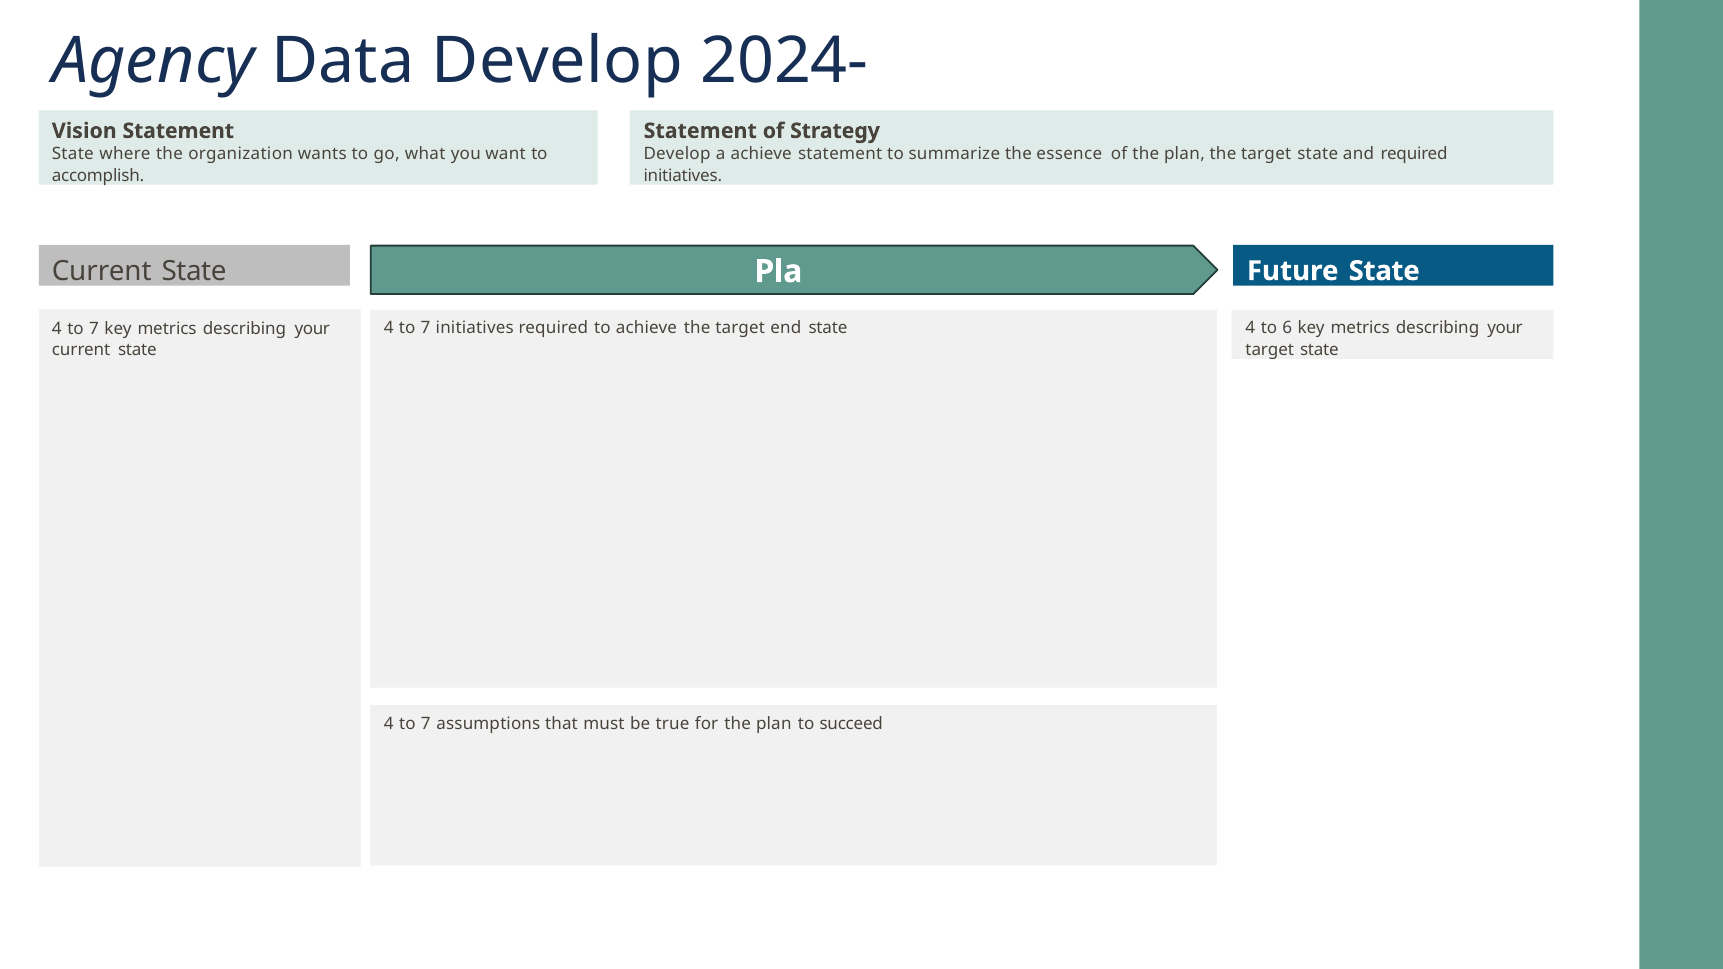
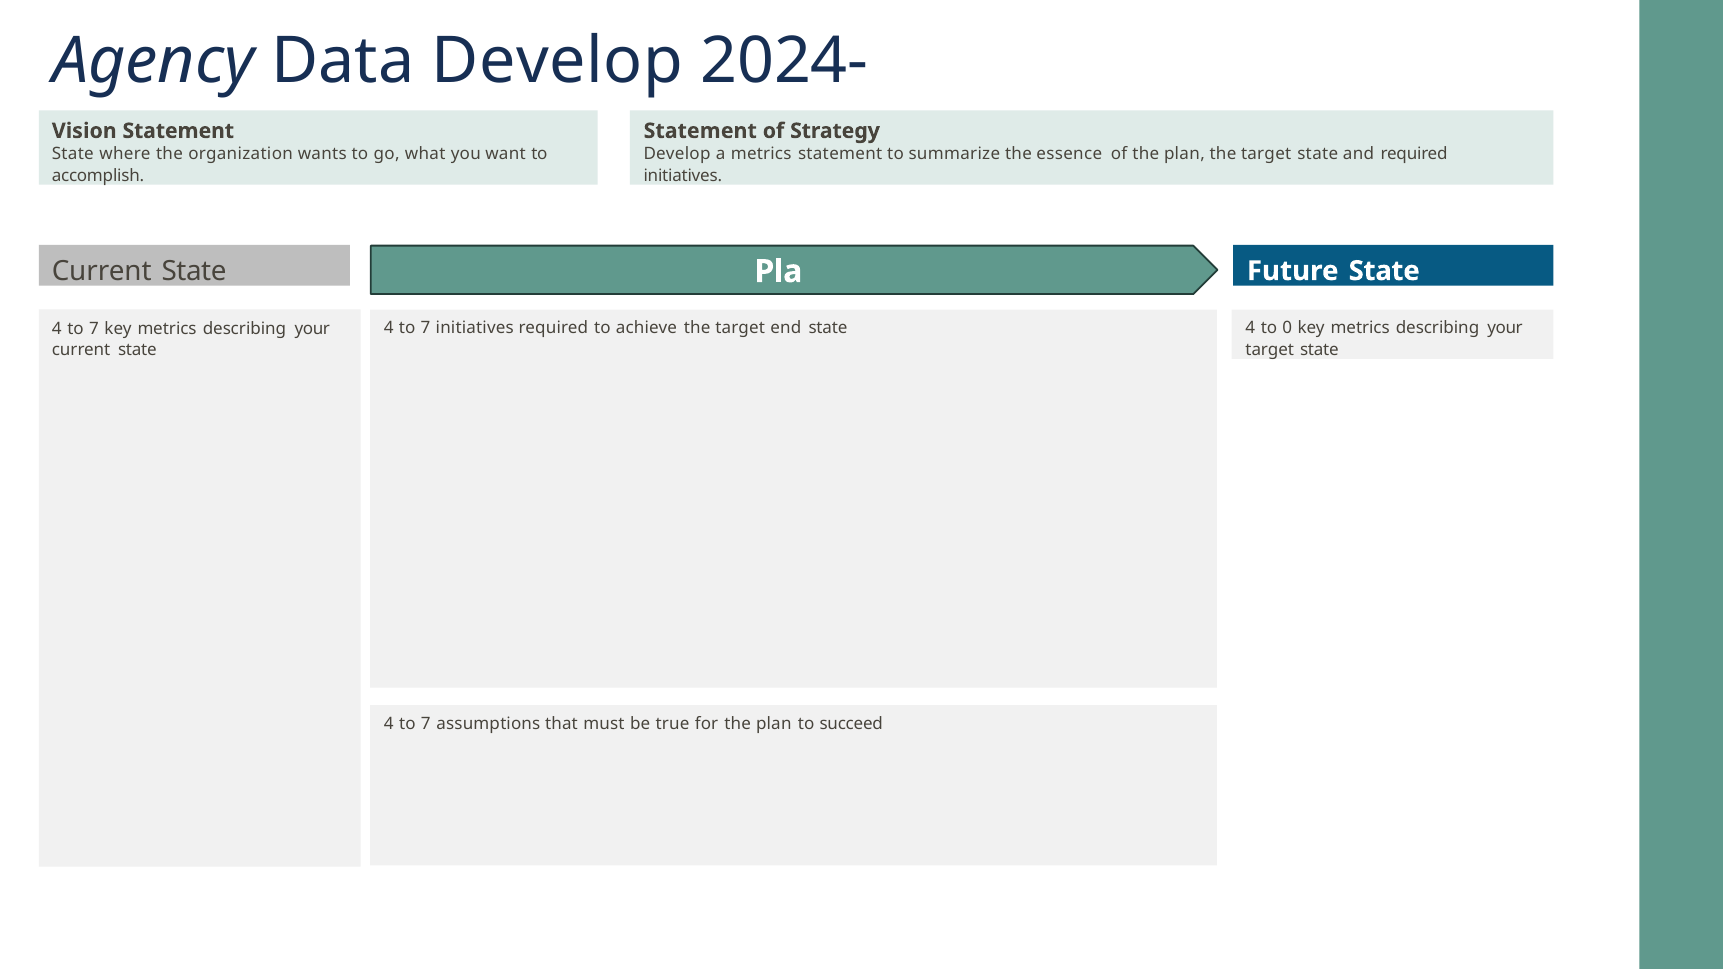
a achieve: achieve -> metrics
6: 6 -> 0
